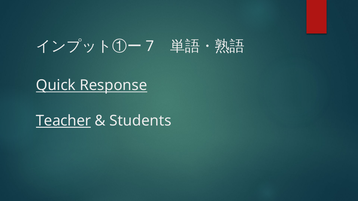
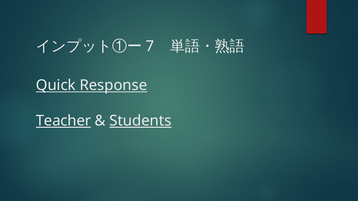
Students underline: none -> present
